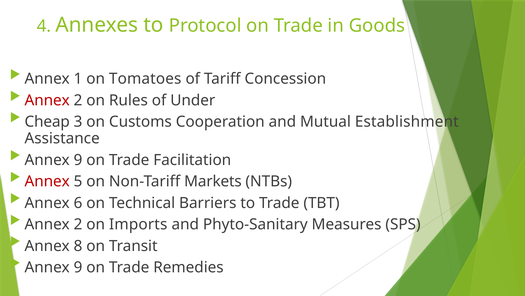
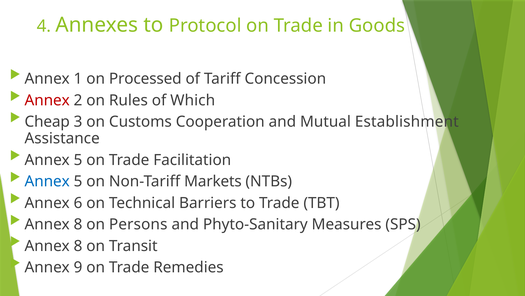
Tomatoes: Tomatoes -> Processed
Under: Under -> Which
9 at (78, 160): 9 -> 5
Annex at (47, 181) colour: red -> blue
2 at (78, 224): 2 -> 8
Imports: Imports -> Persons
